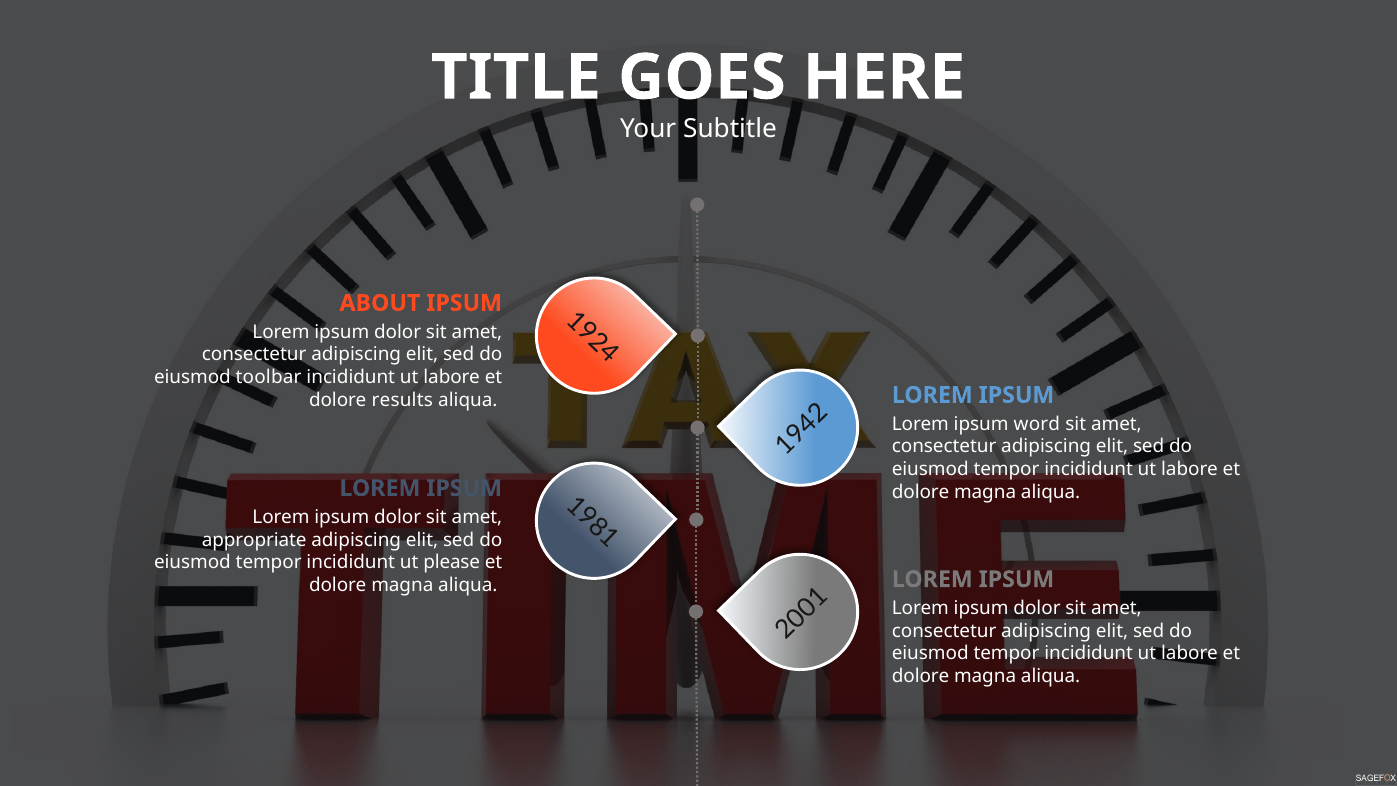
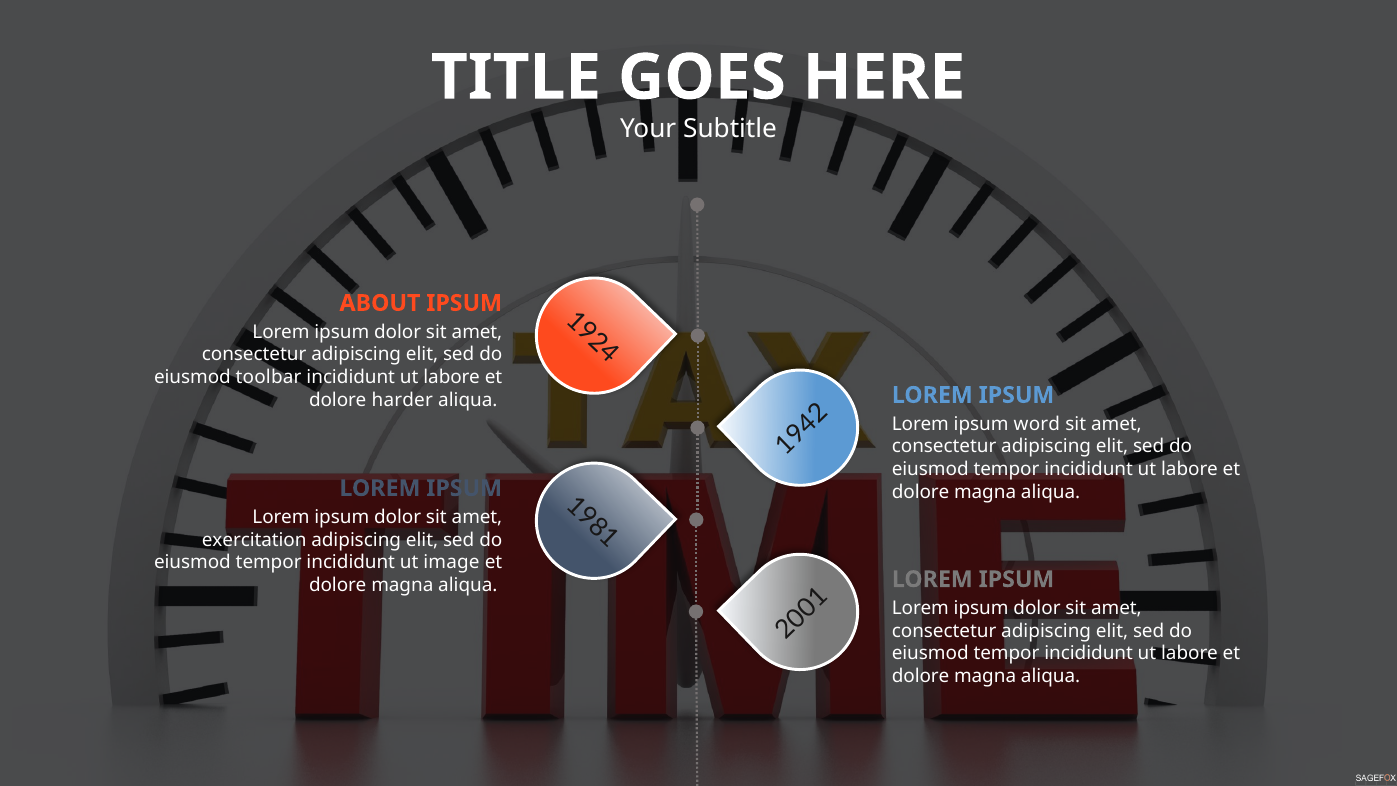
results: results -> harder
appropriate: appropriate -> exercitation
please: please -> image
